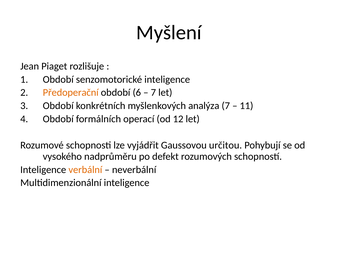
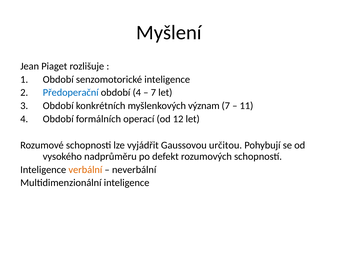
Předoperační colour: orange -> blue
období 6: 6 -> 4
analýza: analýza -> význam
